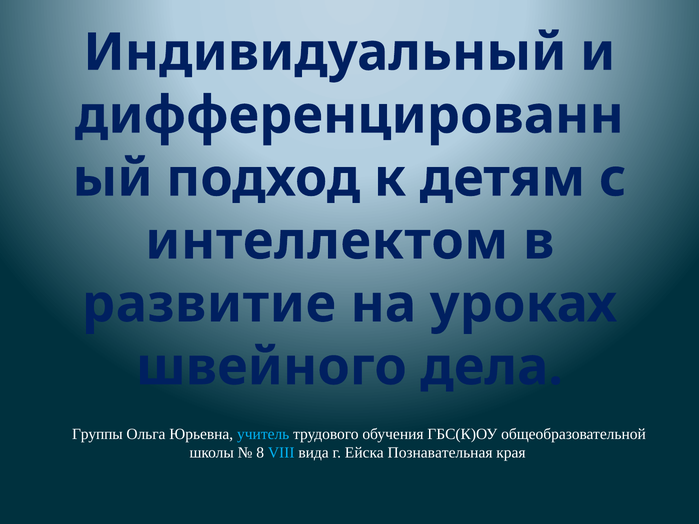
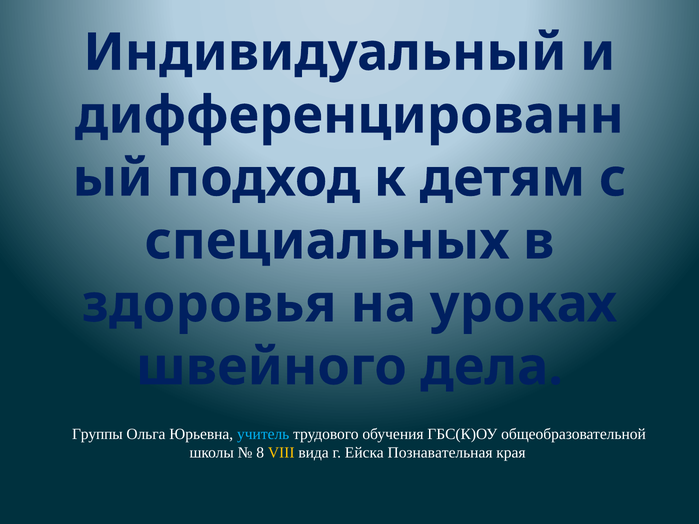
интеллектом: интеллектом -> специальных
развитие: развитие -> здоровья
VIII colour: light blue -> yellow
